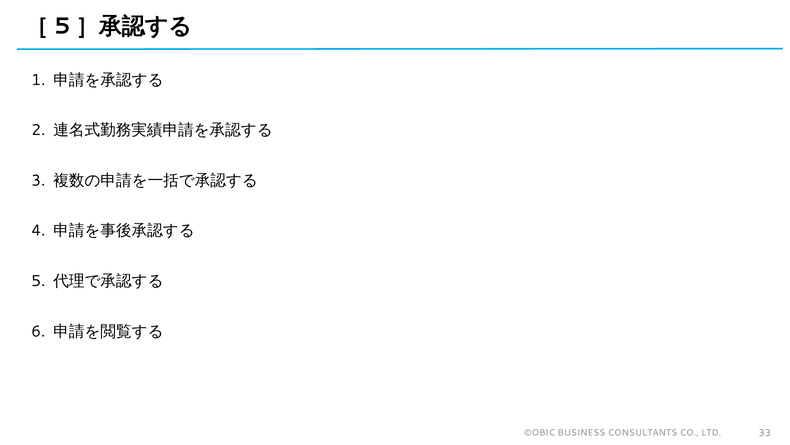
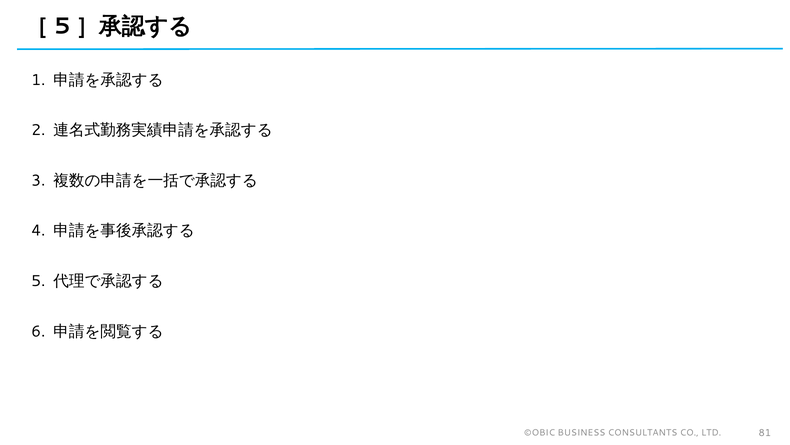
33: 33 -> 81
